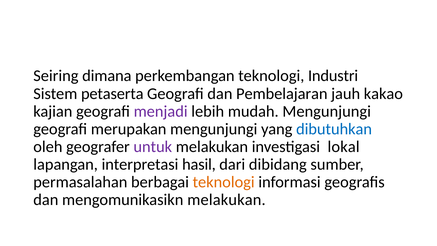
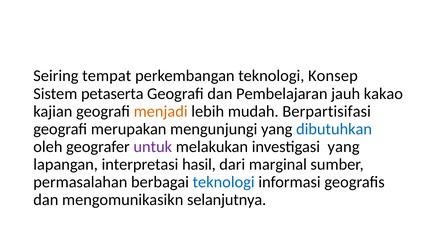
dimana: dimana -> tempat
Industri: Industri -> Konsep
menjadi colour: purple -> orange
mudah Mengunjungi: Mengunjungi -> Berpartisifasi
investigasi lokal: lokal -> yang
dibidang: dibidang -> marginal
teknologi at (224, 182) colour: orange -> blue
mengomunikasikn melakukan: melakukan -> selanjutnya
